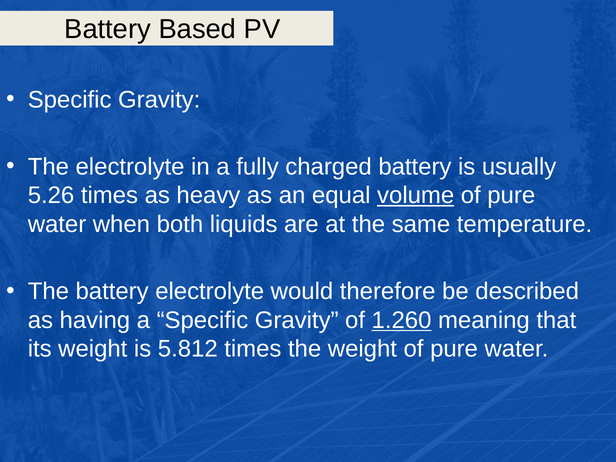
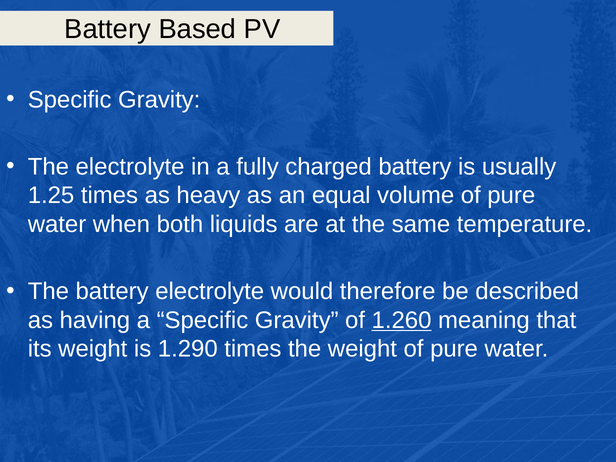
5.26: 5.26 -> 1.25
volume underline: present -> none
5.812: 5.812 -> 1.290
